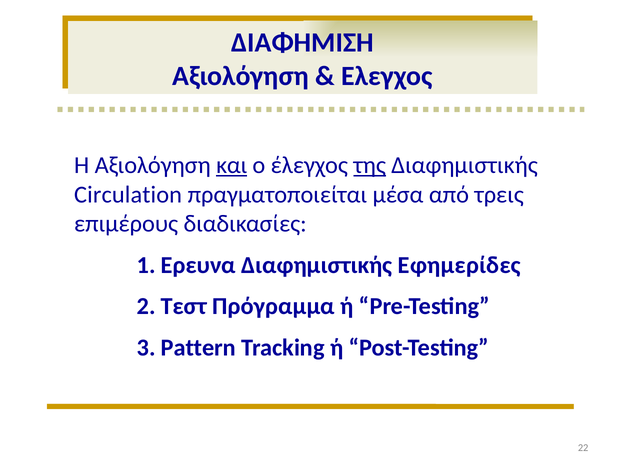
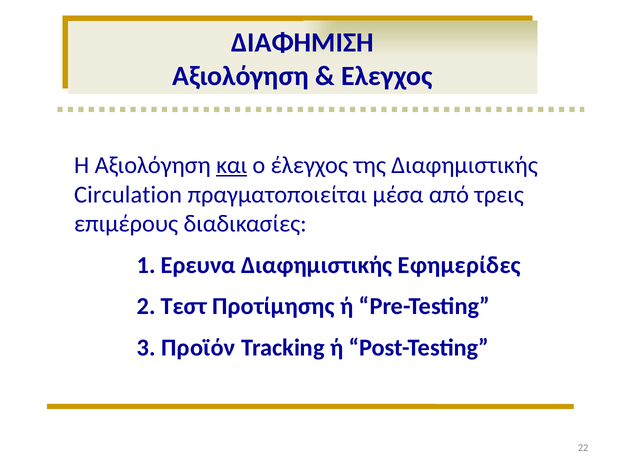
της underline: present -> none
Πρόγραμμα: Πρόγραμμα -> Προτίμησης
Pattern: Pattern -> Προϊόν
